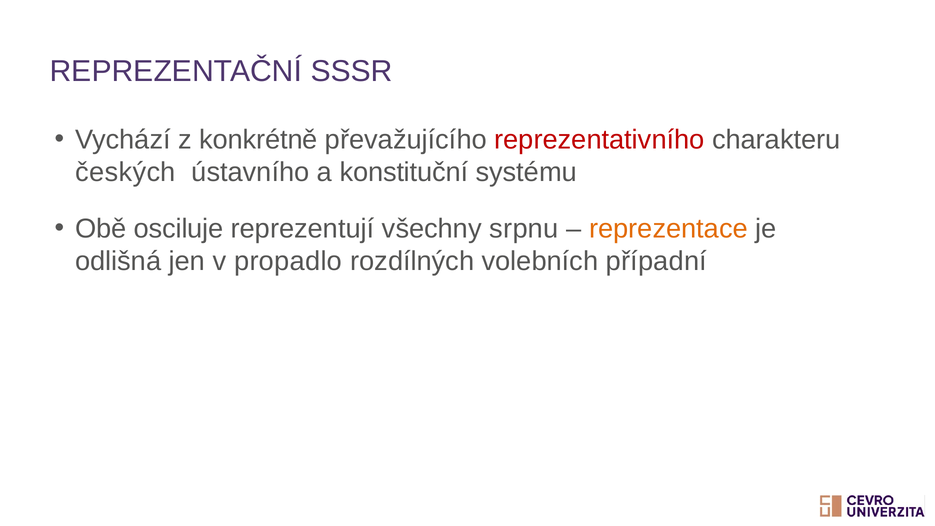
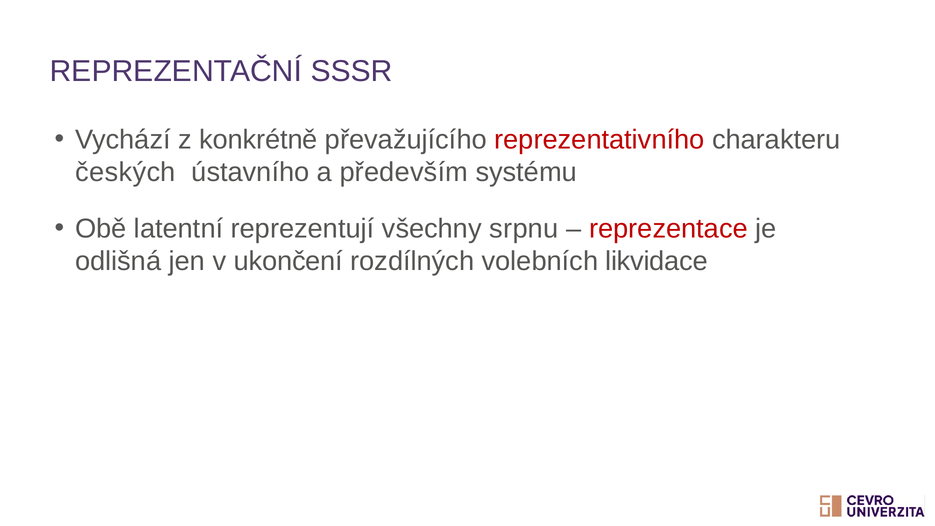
konstituční: konstituční -> především
osciluje: osciluje -> latentní
reprezentace colour: orange -> red
propadlo: propadlo -> ukončení
případní: případní -> likvidace
